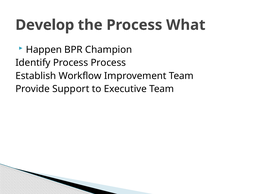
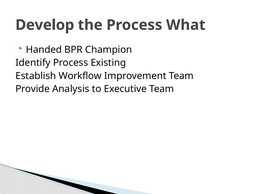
Happen: Happen -> Handed
Process Process: Process -> Existing
Support: Support -> Analysis
